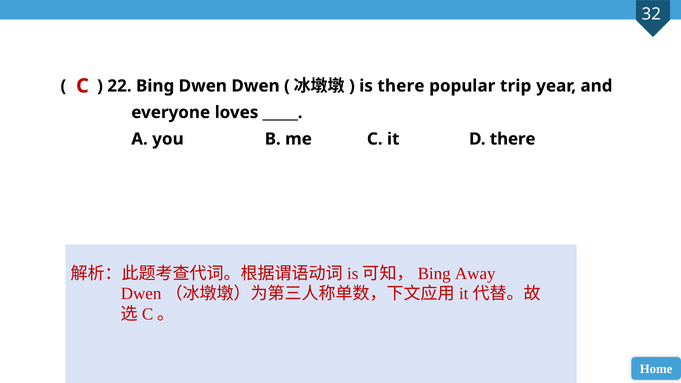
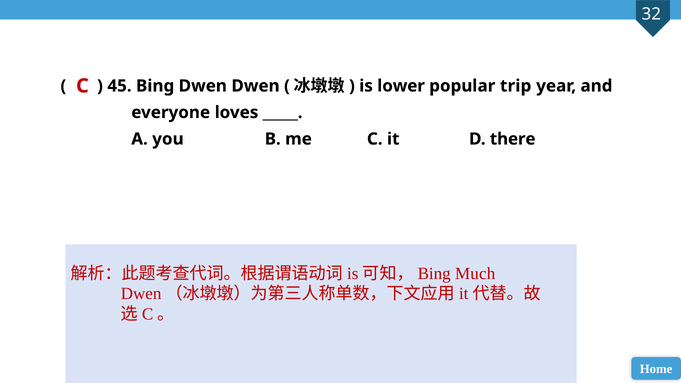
22: 22 -> 45
is there: there -> lower
Away: Away -> Much
